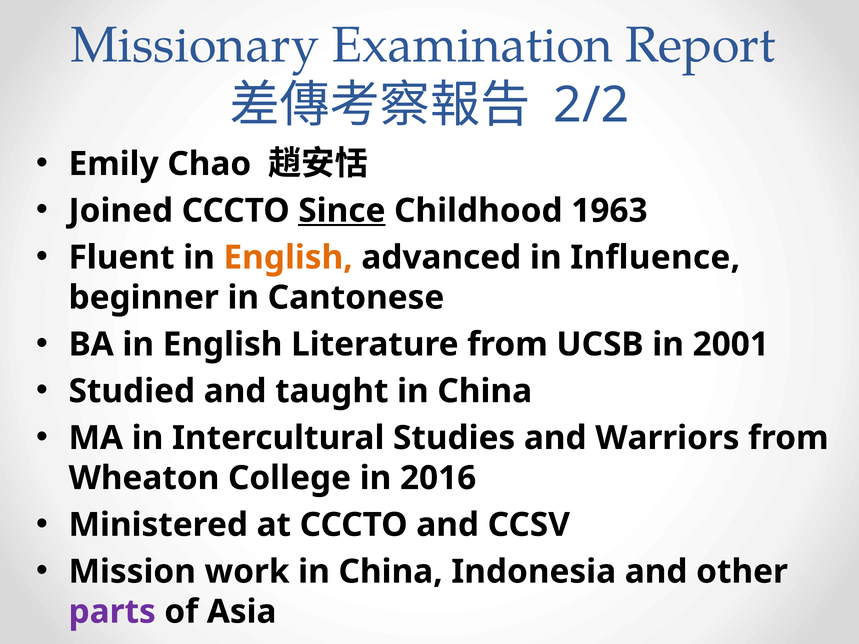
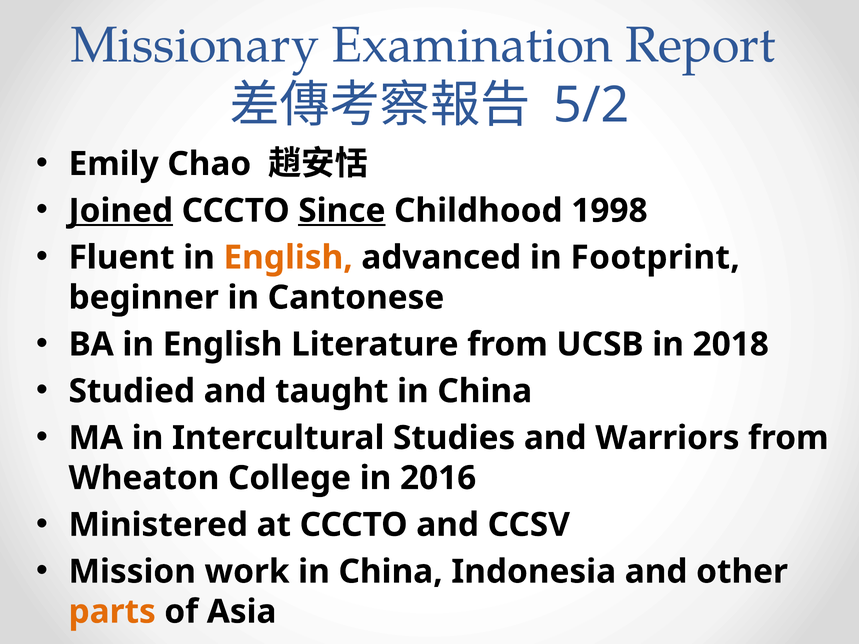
2/2: 2/2 -> 5/2
Joined underline: none -> present
1963: 1963 -> 1998
Influence: Influence -> Footprint
2001: 2001 -> 2018
parts colour: purple -> orange
